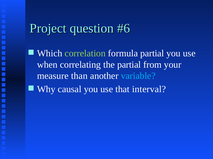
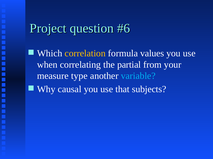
correlation colour: light green -> yellow
formula partial: partial -> values
than: than -> type
interval: interval -> subjects
